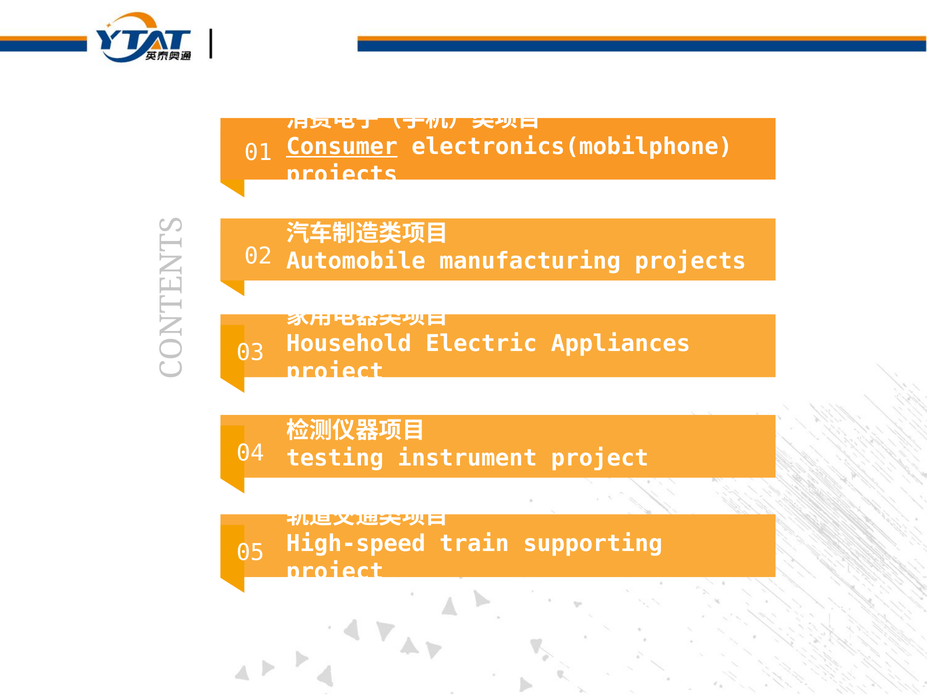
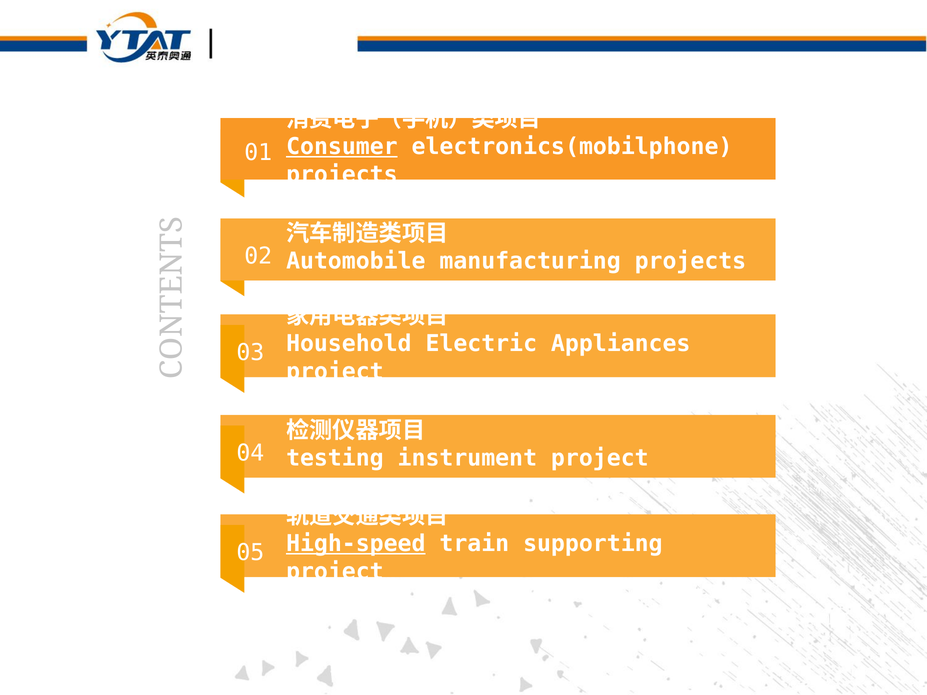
High-speed underline: none -> present
